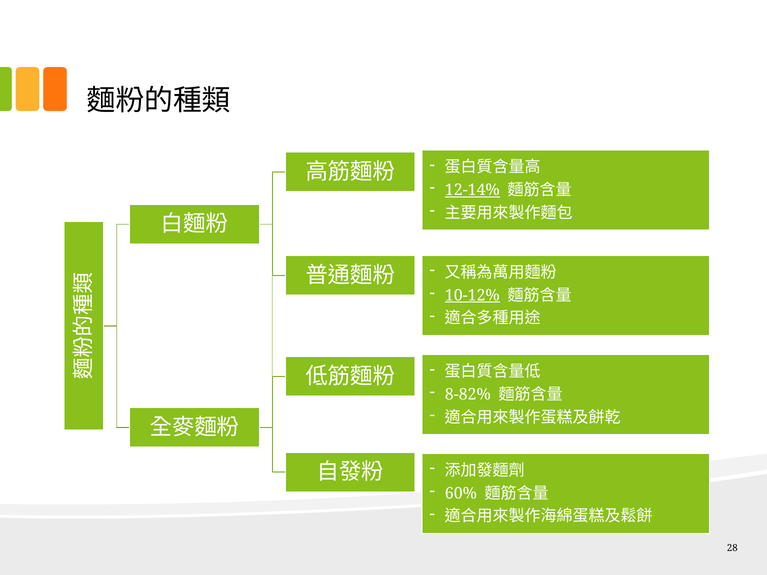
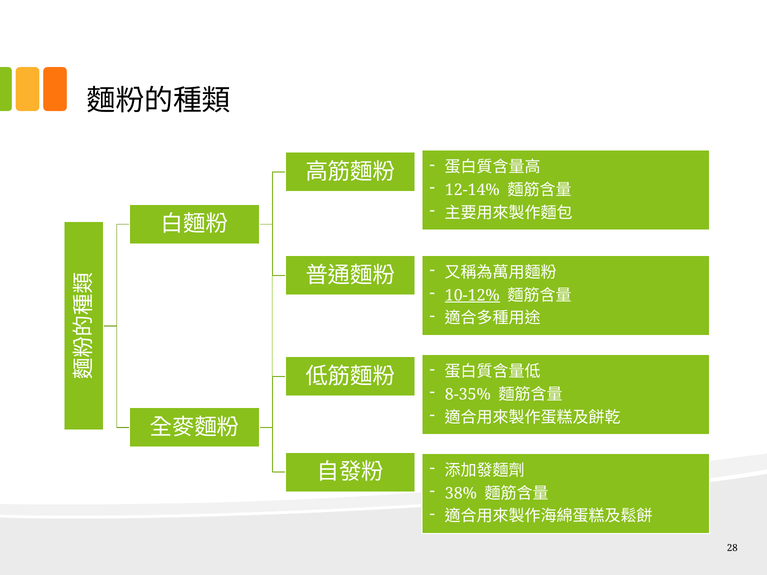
12-14% underline: present -> none
8-82%: 8-82% -> 8-35%
60%: 60% -> 38%
